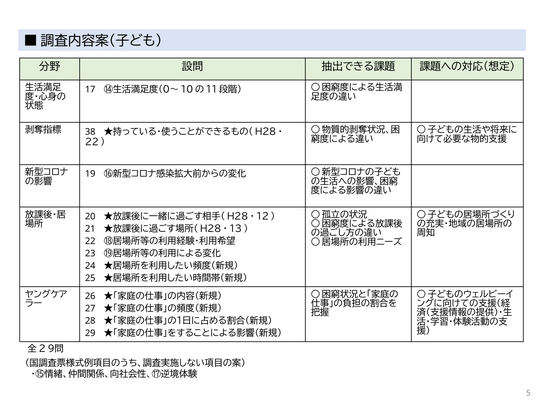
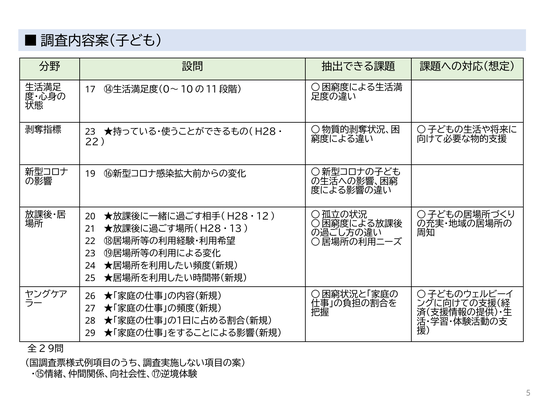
38 at (90, 132): 38 -> 23
